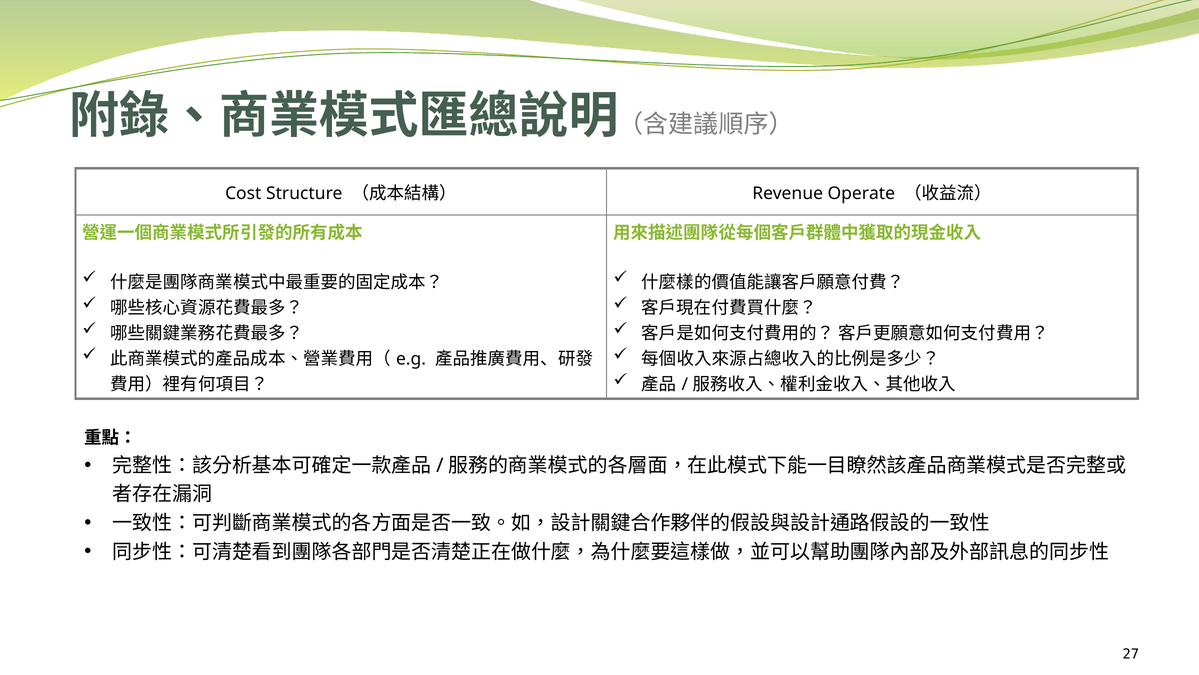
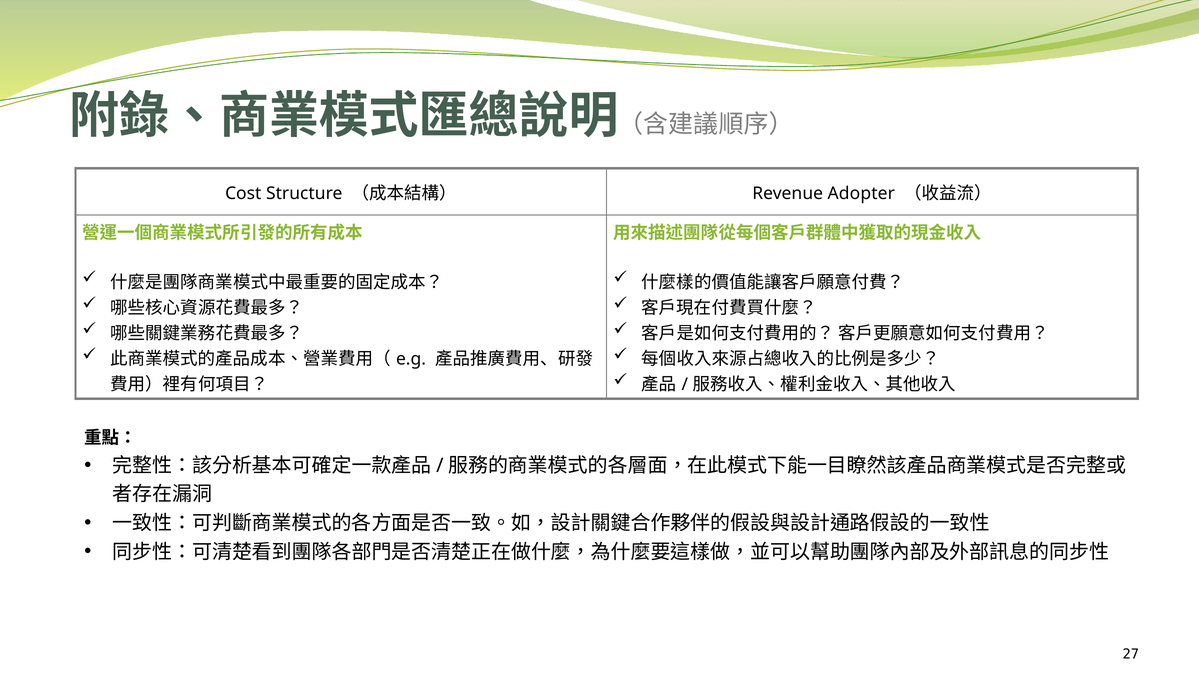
Operate: Operate -> Adopter
